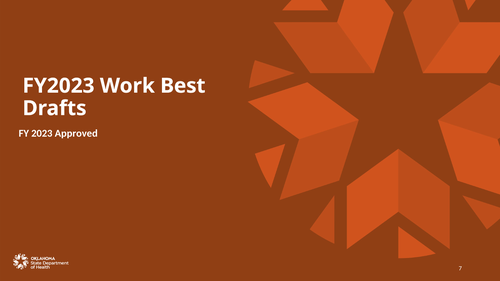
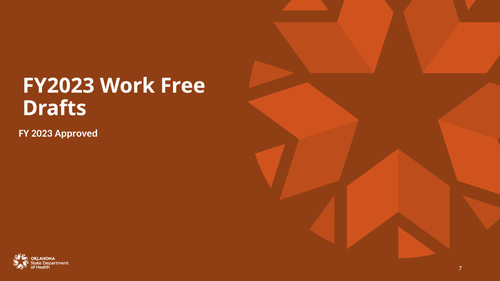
Best: Best -> Free
